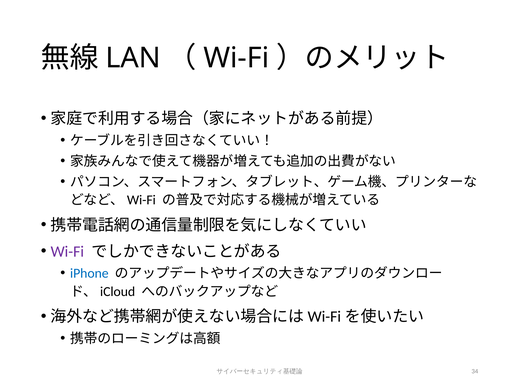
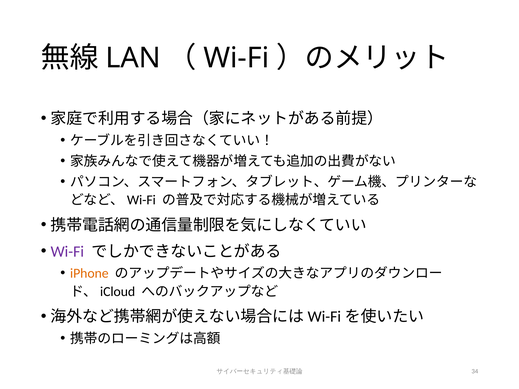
iPhone colour: blue -> orange
